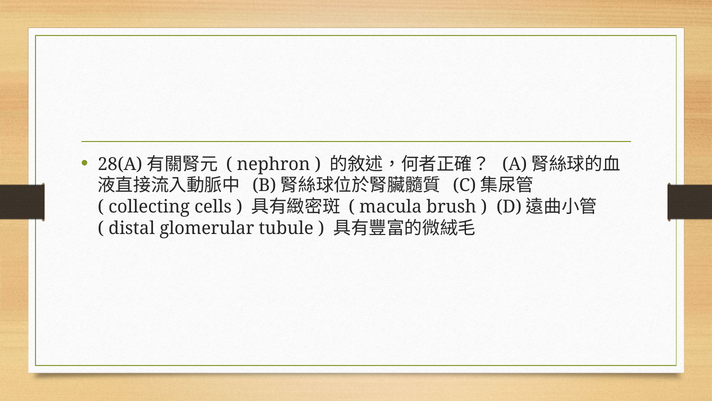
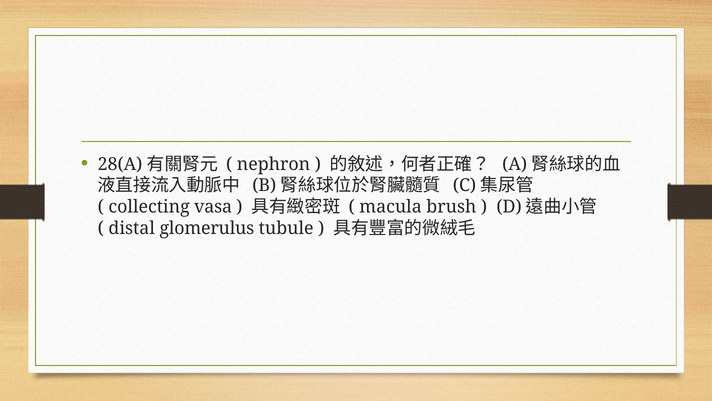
cells: cells -> vasa
glomerular: glomerular -> glomerulus
